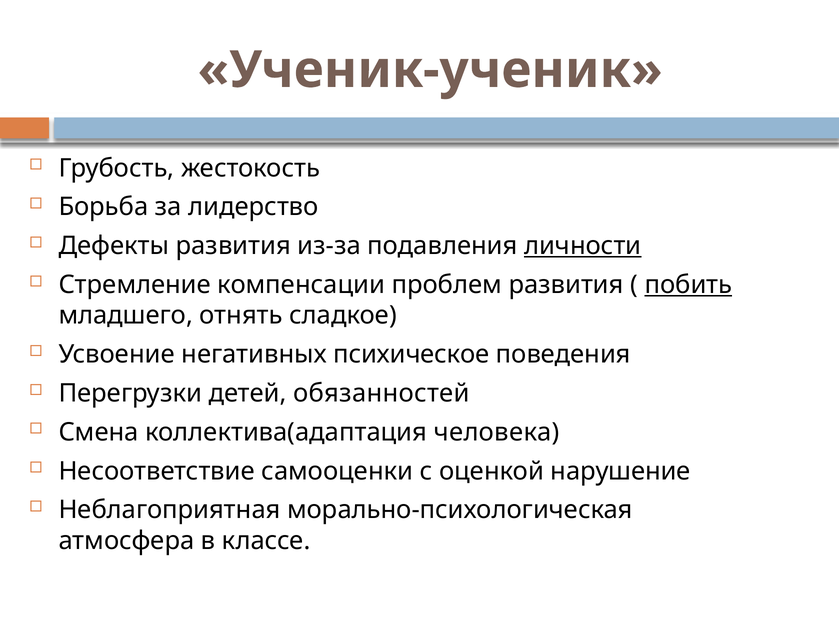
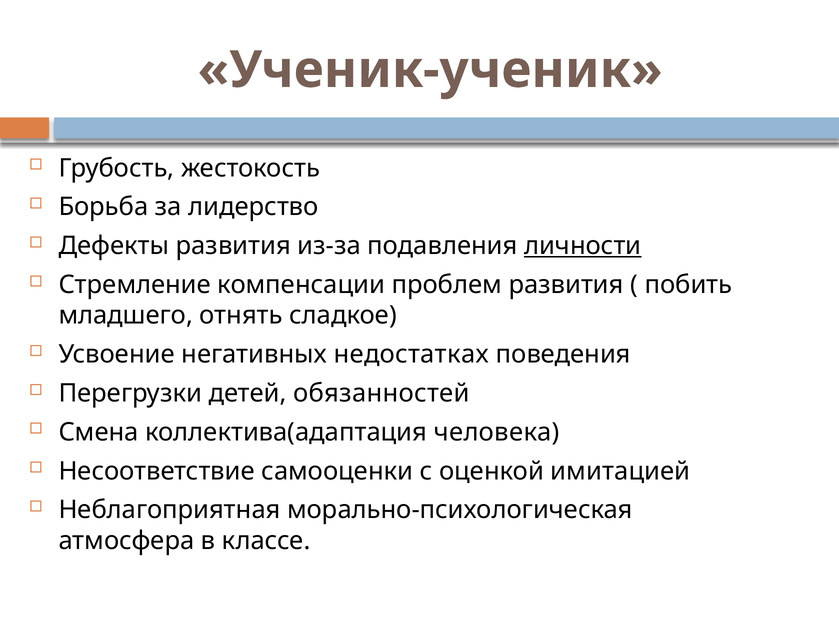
побить underline: present -> none
психическое: психическое -> недостатках
нарушение: нарушение -> имитацией
